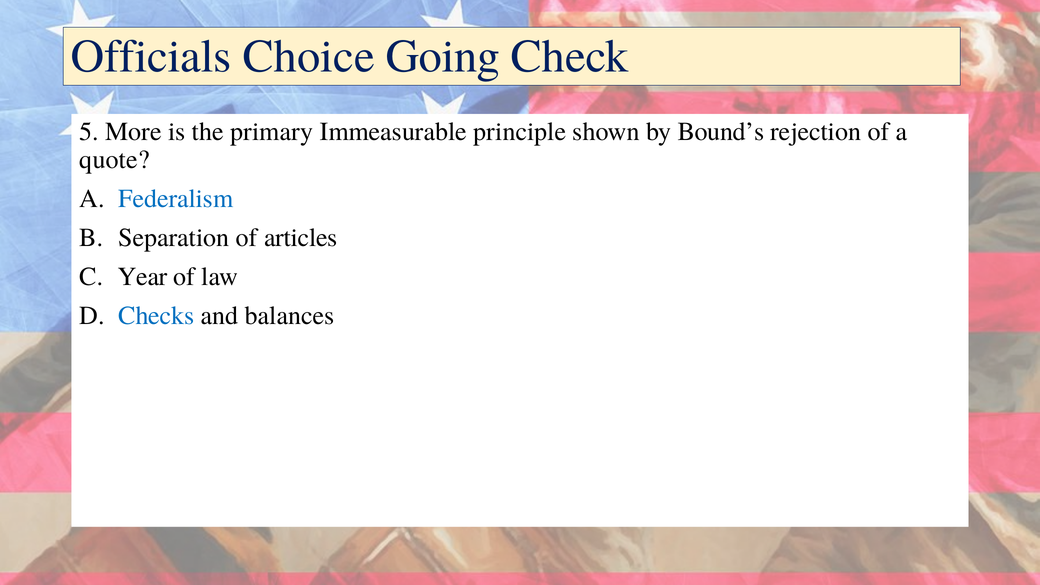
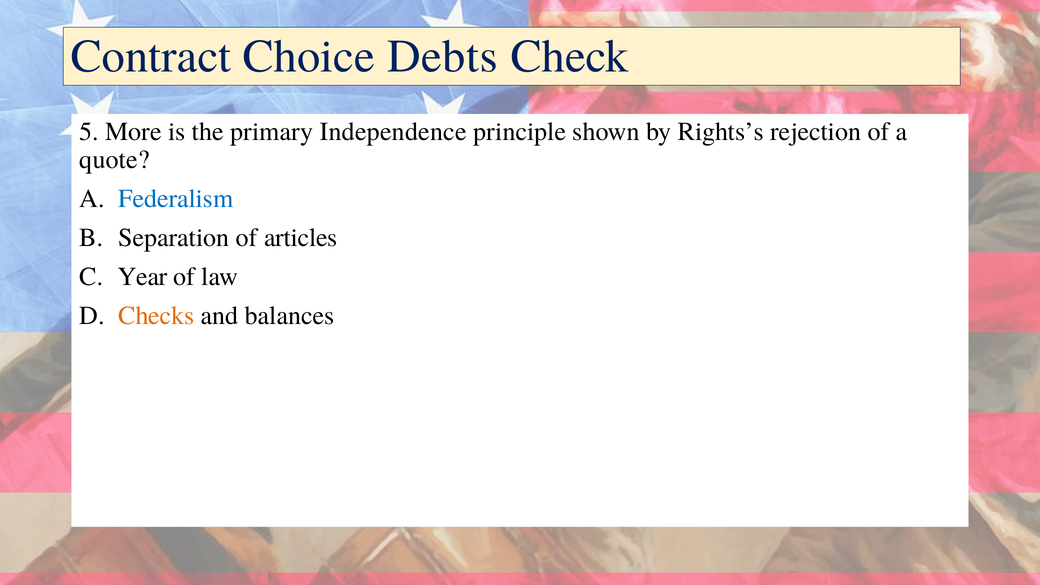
Officials: Officials -> Contract
Going: Going -> Debts
Immeasurable: Immeasurable -> Independence
Bound’s: Bound’s -> Rights’s
Checks colour: blue -> orange
